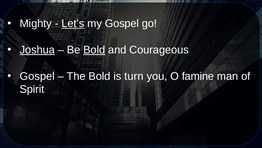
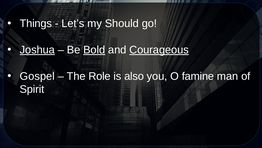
Mighty: Mighty -> Things
Let’s underline: present -> none
my Gospel: Gospel -> Should
Courageous underline: none -> present
The Bold: Bold -> Role
turn: turn -> also
